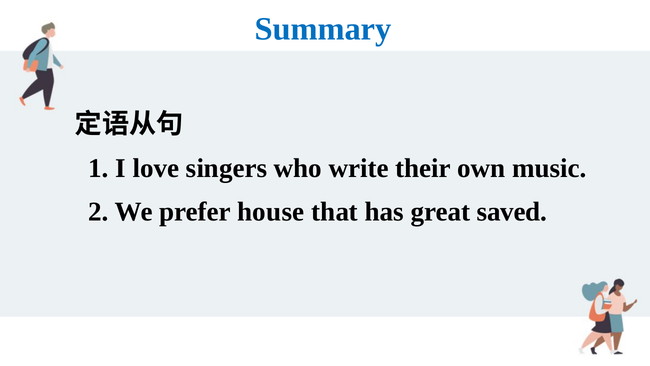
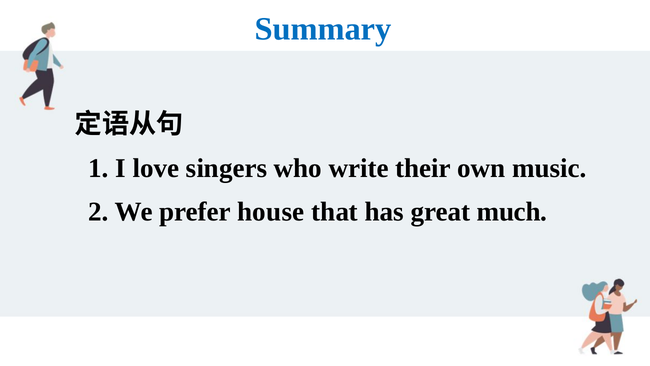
saved: saved -> much
